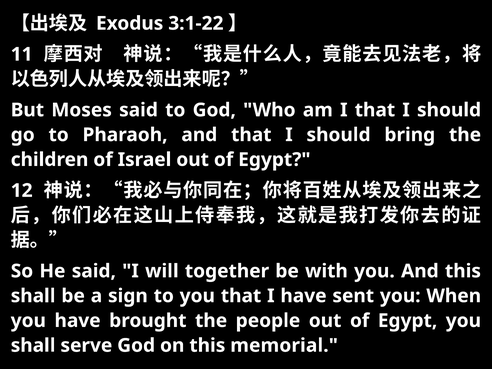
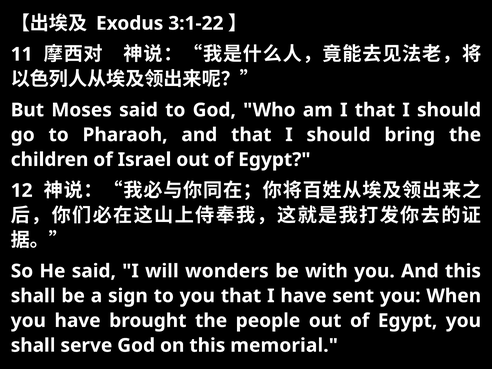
together: together -> wonders
